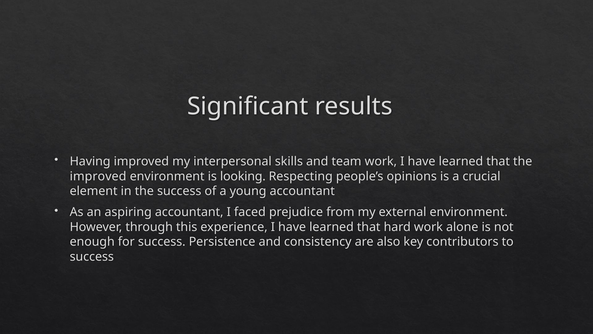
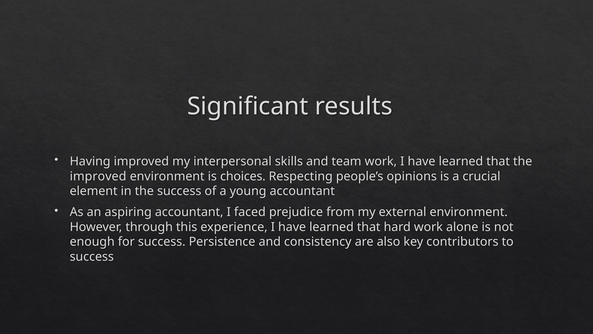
looking: looking -> choices
